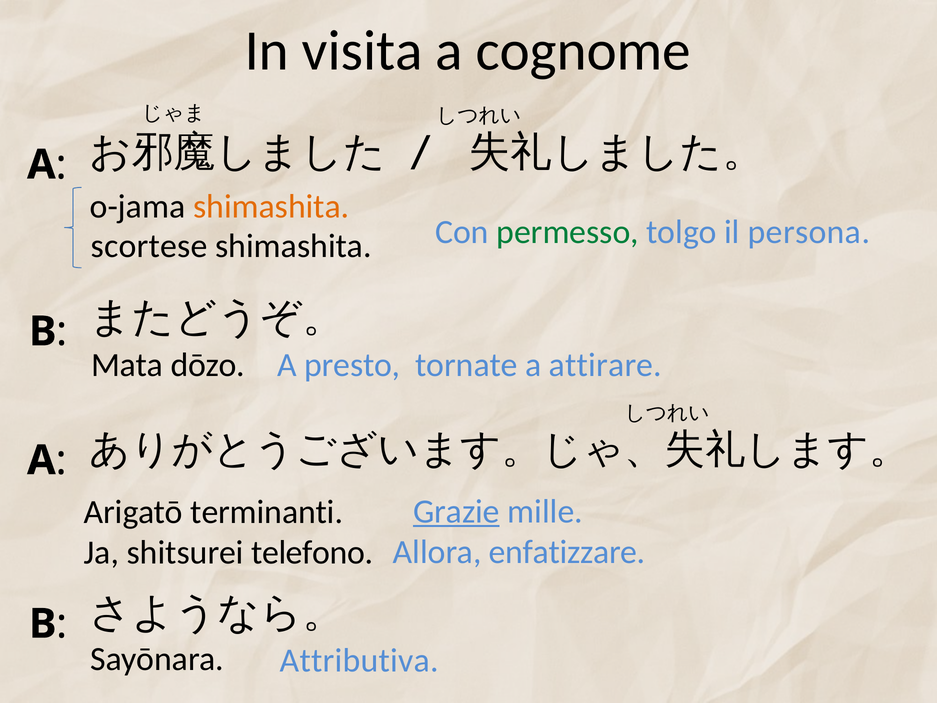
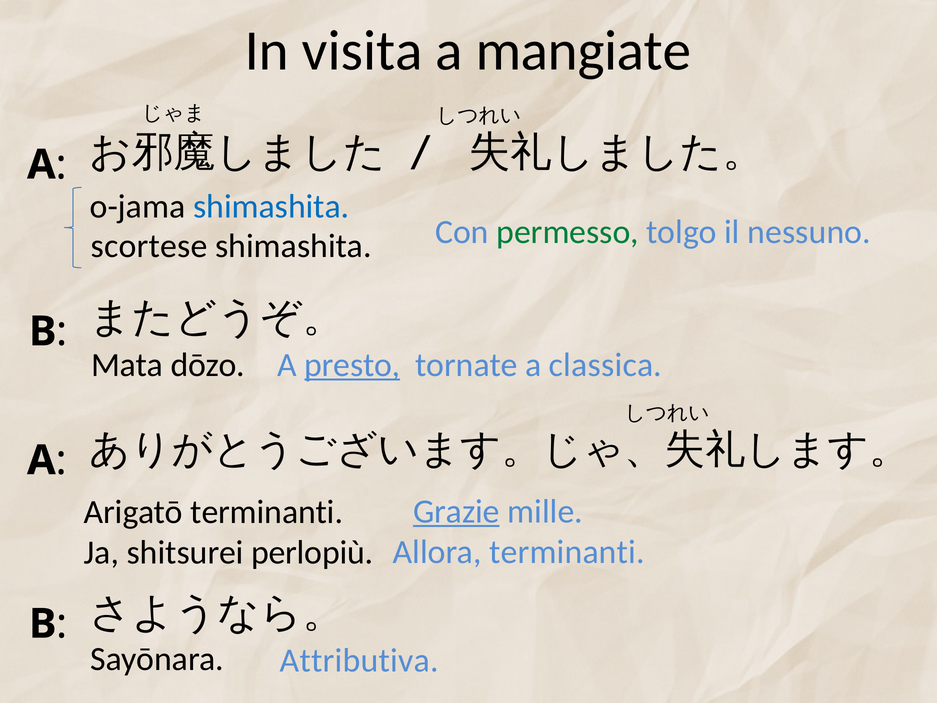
cognome: cognome -> mangiate
shimashita at (271, 207) colour: orange -> blue
persona: persona -> nessuno
presto underline: none -> present
attirare: attirare -> classica
Allora enfatizzare: enfatizzare -> terminanti
telefono: telefono -> perlopiù
